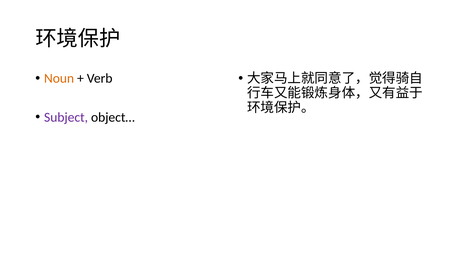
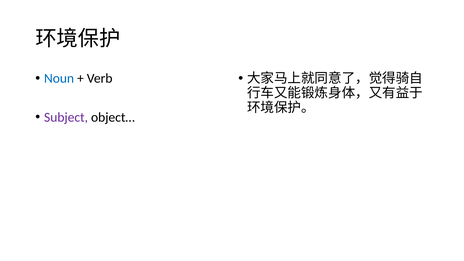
Noun colour: orange -> blue
